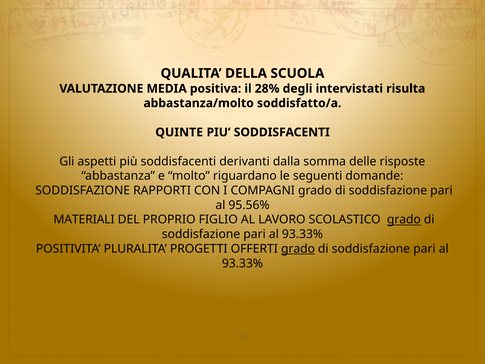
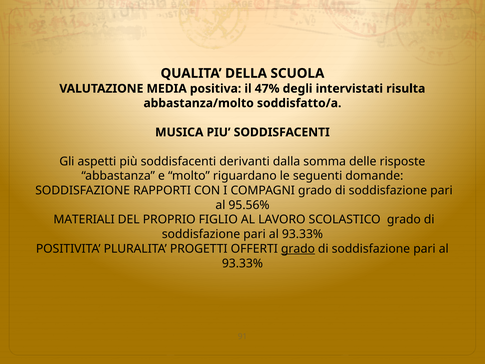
28%: 28% -> 47%
QUINTE: QUINTE -> MUSICA
grado at (404, 219) underline: present -> none
